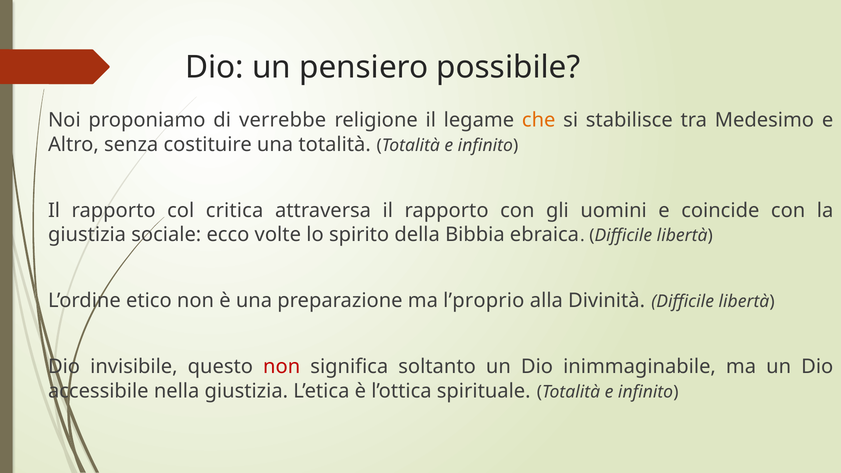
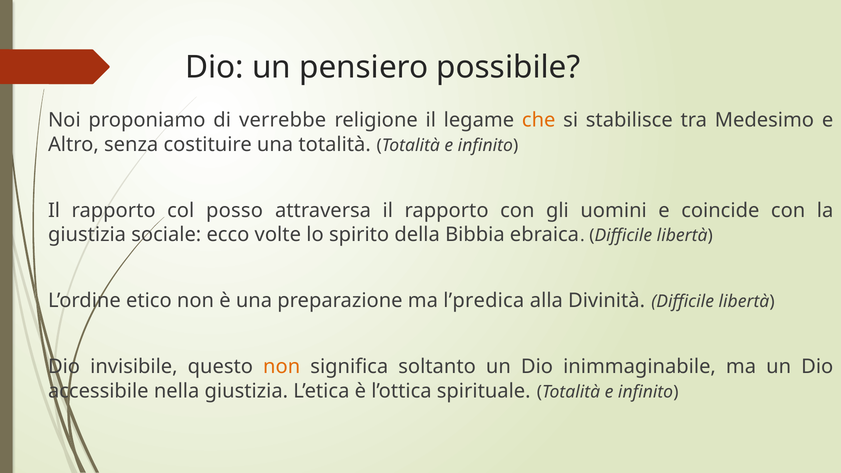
critica: critica -> posso
l’proprio: l’proprio -> l’predica
non at (282, 367) colour: red -> orange
